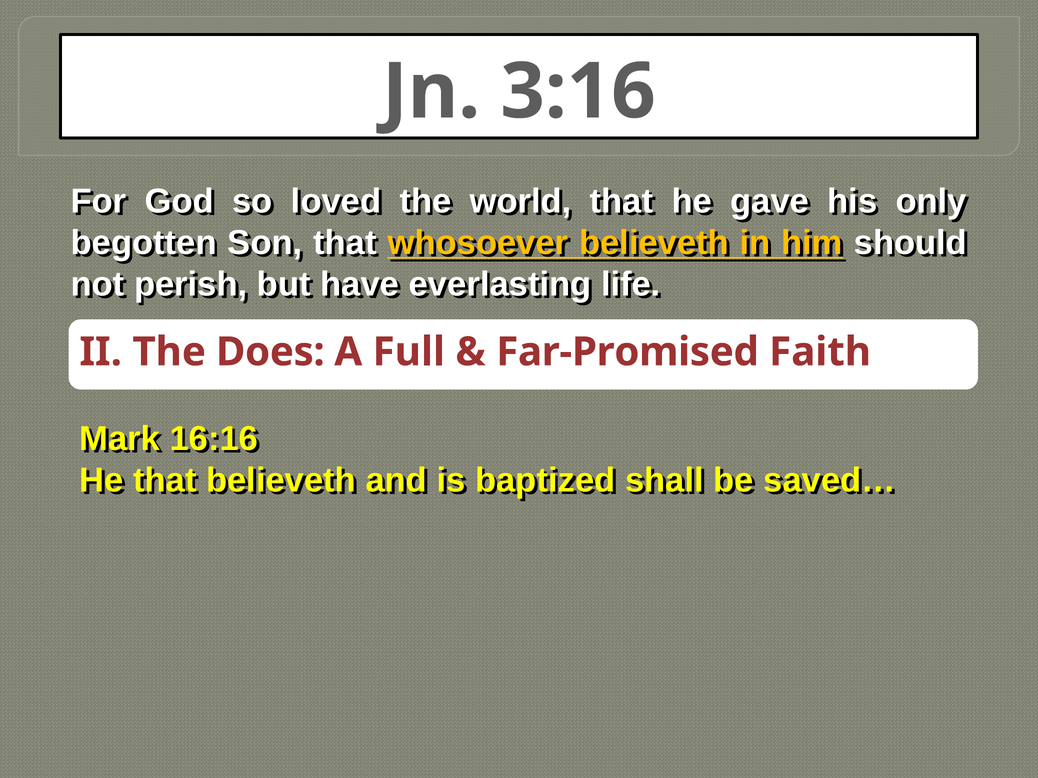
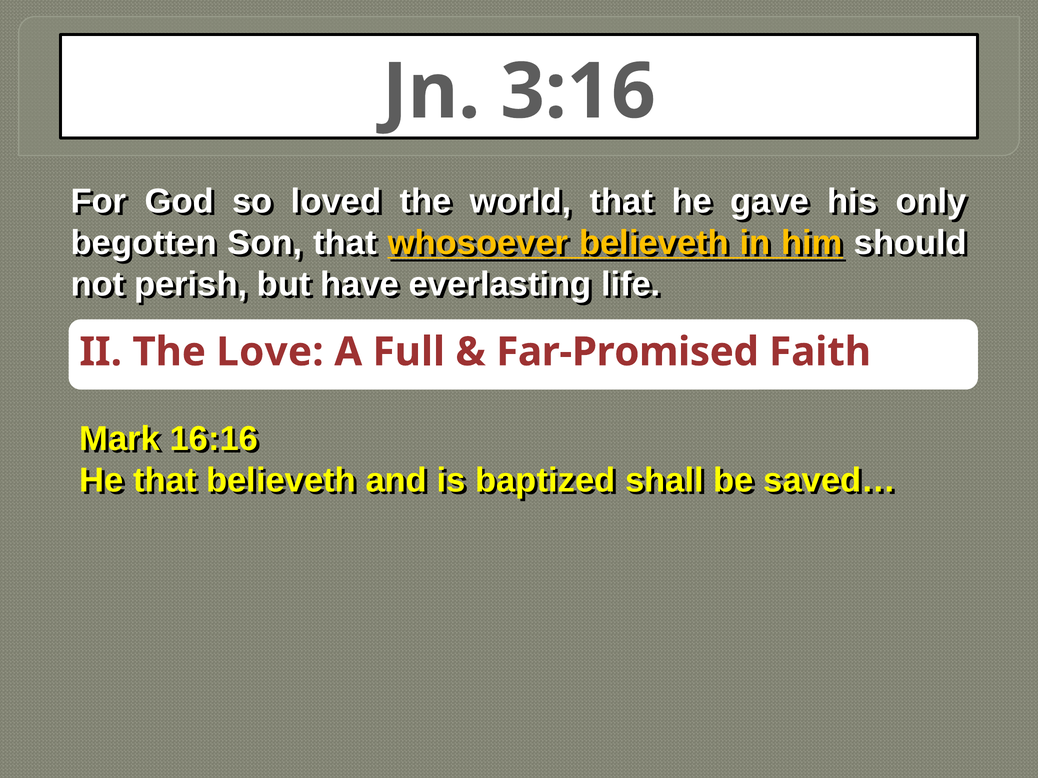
Does: Does -> Love
